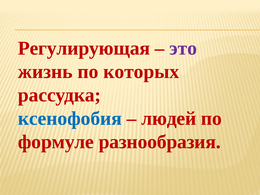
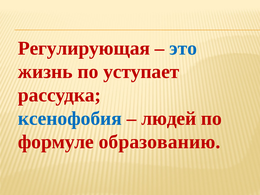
это colour: purple -> blue
которых: которых -> уступает
разнообразия: разнообразия -> образованию
